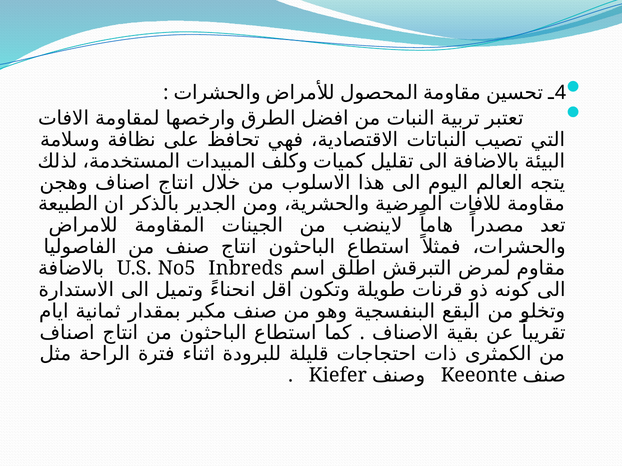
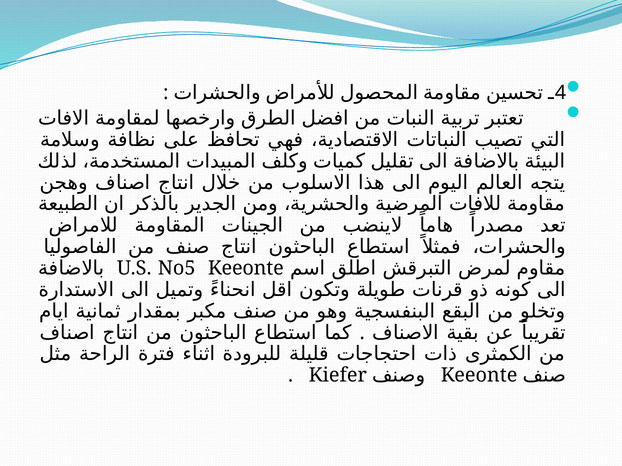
No5 Inbreds: Inbreds -> Keeonte
